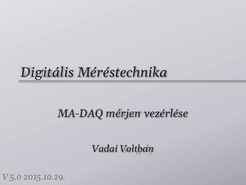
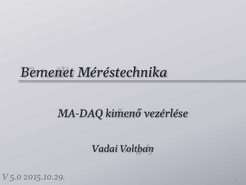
Digitális: Digitális -> Bemenet
mérjen: mérjen -> kimenő
